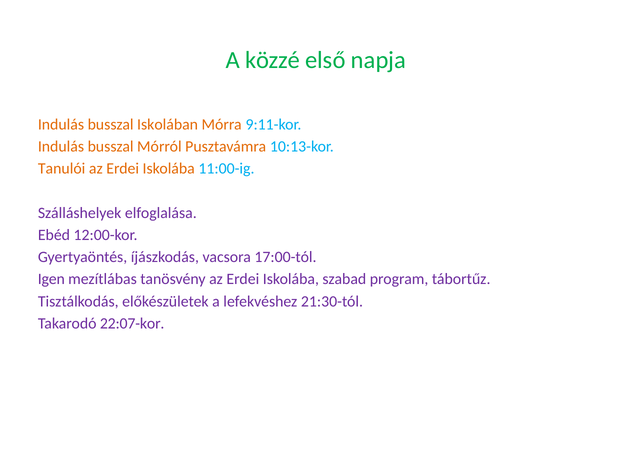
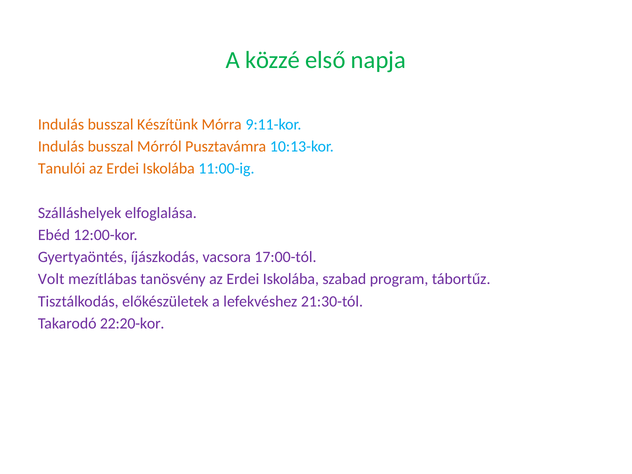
Iskolában: Iskolában -> Készítünk
Igen: Igen -> Volt
22:07-kor: 22:07-kor -> 22:20-kor
